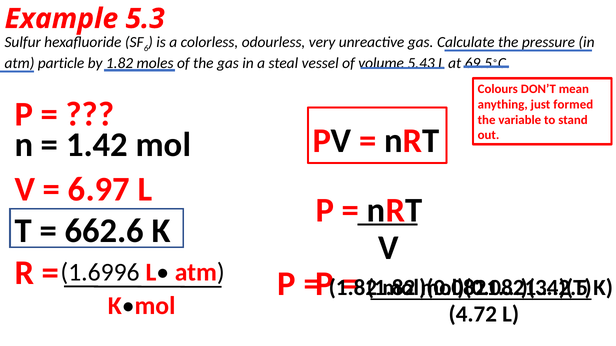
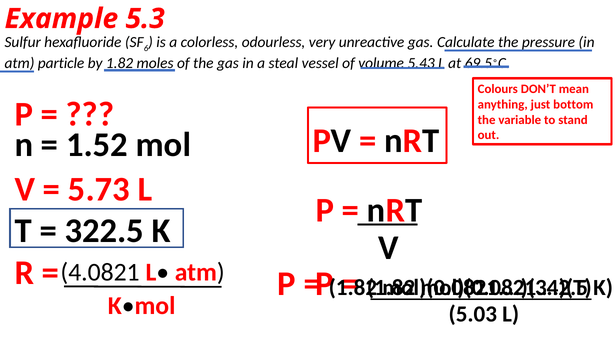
formed: formed -> bottom
1.42: 1.42 -> 1.52
6.97: 6.97 -> 5.73
662.6: 662.6 -> 322.5
1.6996: 1.6996 -> 4.0821
4.72: 4.72 -> 5.03
